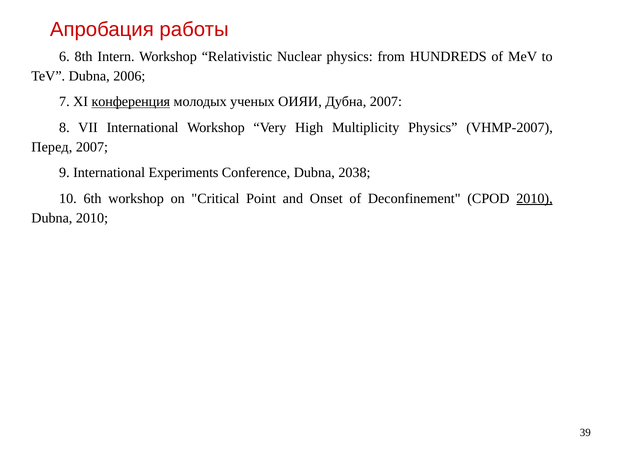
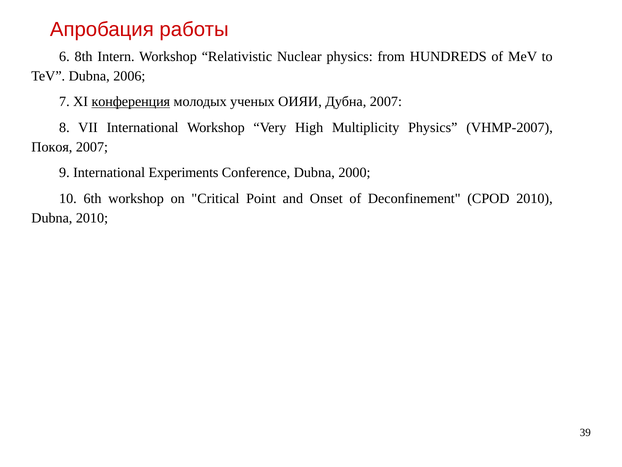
Перед: Перед -> Покоя
2038: 2038 -> 2000
2010 at (535, 198) underline: present -> none
